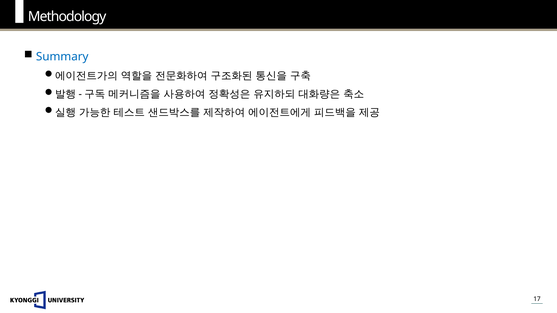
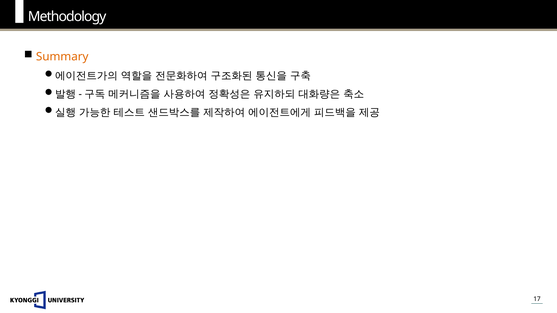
Summary colour: blue -> orange
